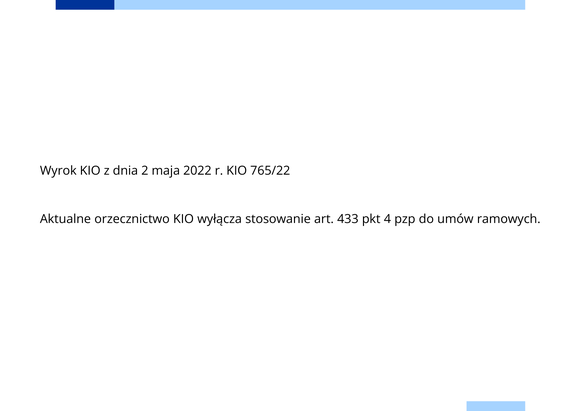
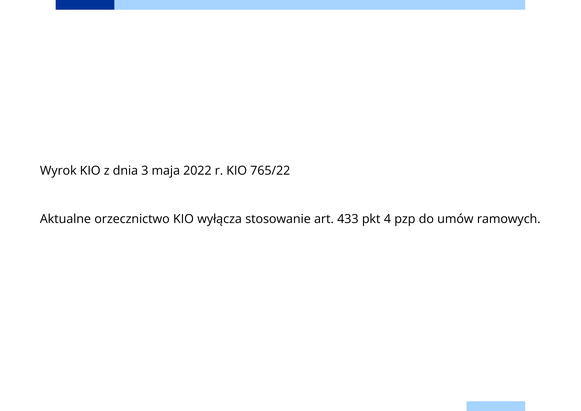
2: 2 -> 3
